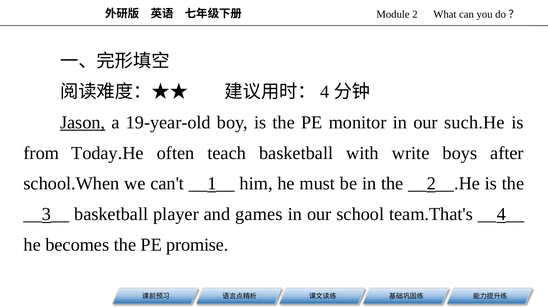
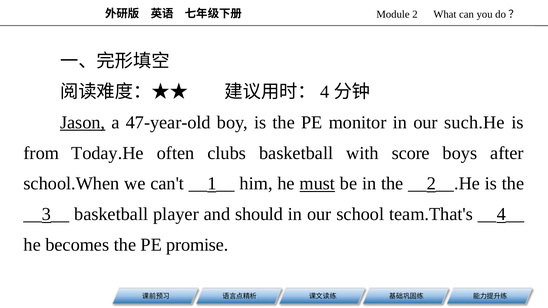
19-year-old: 19-year-old -> 47-year-old
teach: teach -> clubs
write: write -> score
must underline: none -> present
games: games -> should
